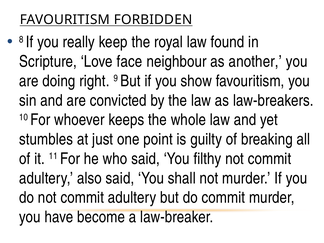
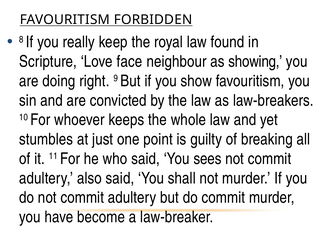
another: another -> showing
filthy: filthy -> sees
